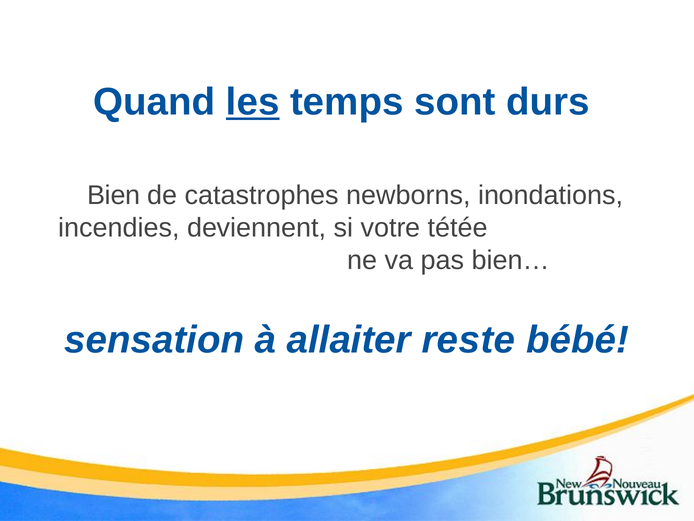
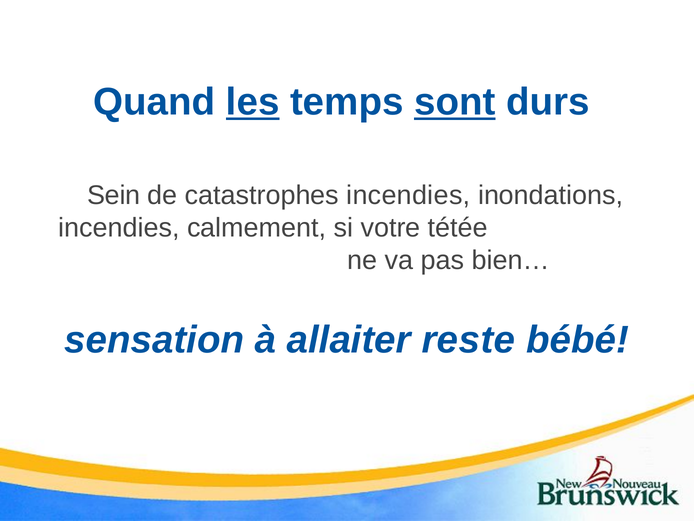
sont underline: none -> present
Bien: Bien -> Sein
catastrophes newborns: newborns -> incendies
deviennent: deviennent -> calmement
